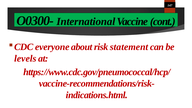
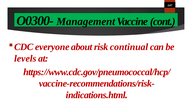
International: International -> Management
statement: statement -> continual
